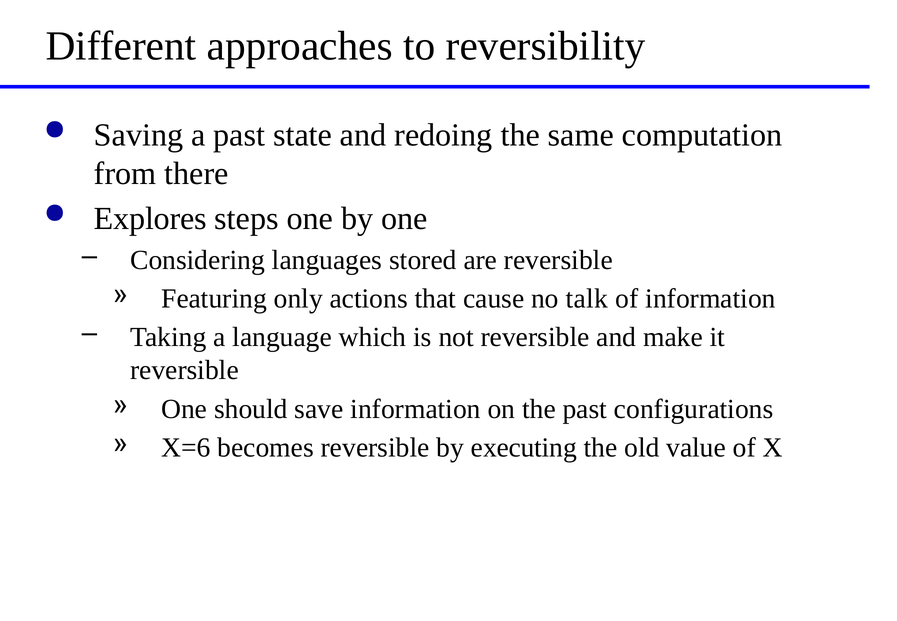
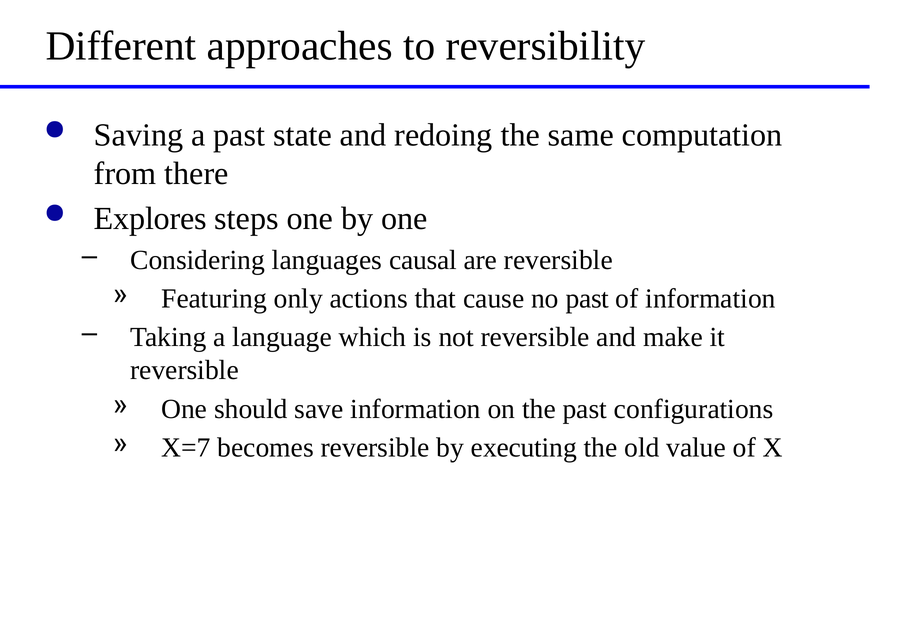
stored: stored -> causal
no talk: talk -> past
X=6: X=6 -> X=7
